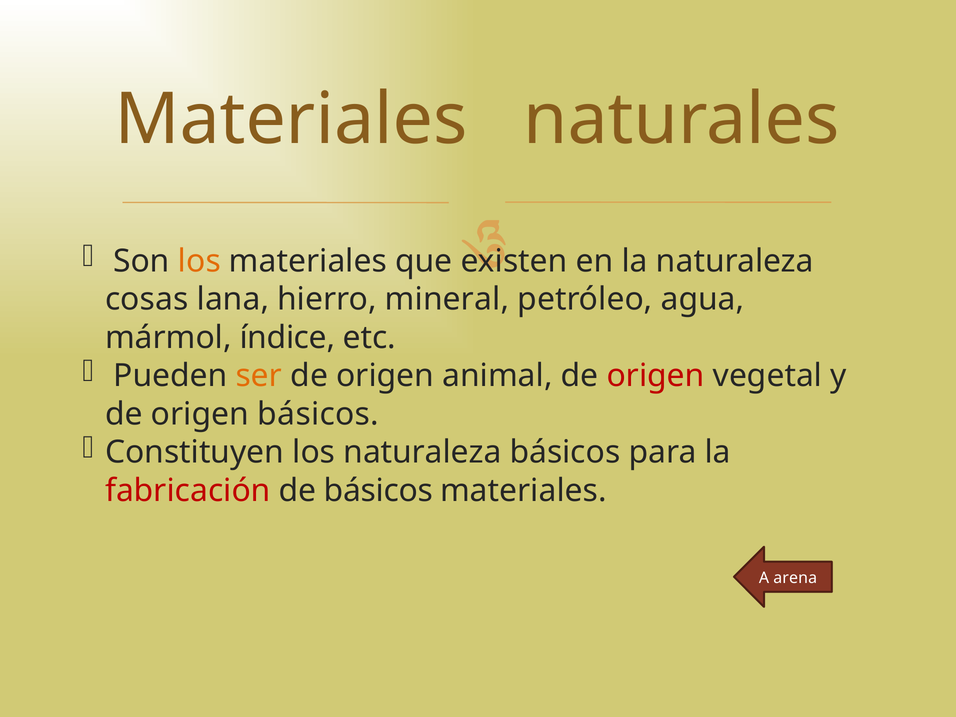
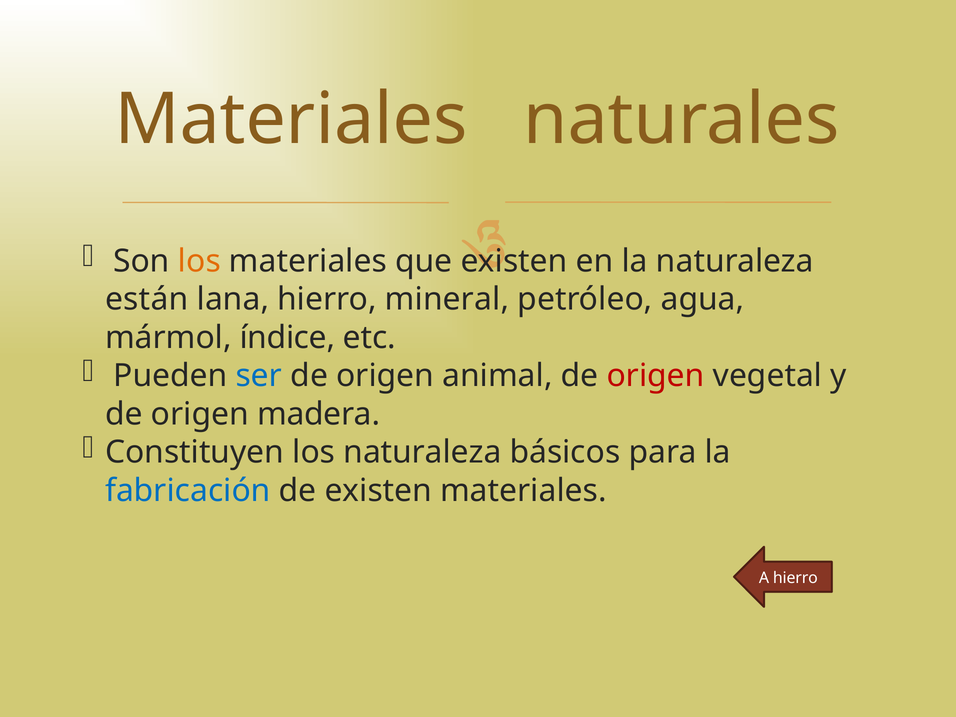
cosas: cosas -> están
ser colour: orange -> blue
origen básicos: básicos -> madera
fabricación colour: red -> blue
de básicos: básicos -> existen
A arena: arena -> hierro
